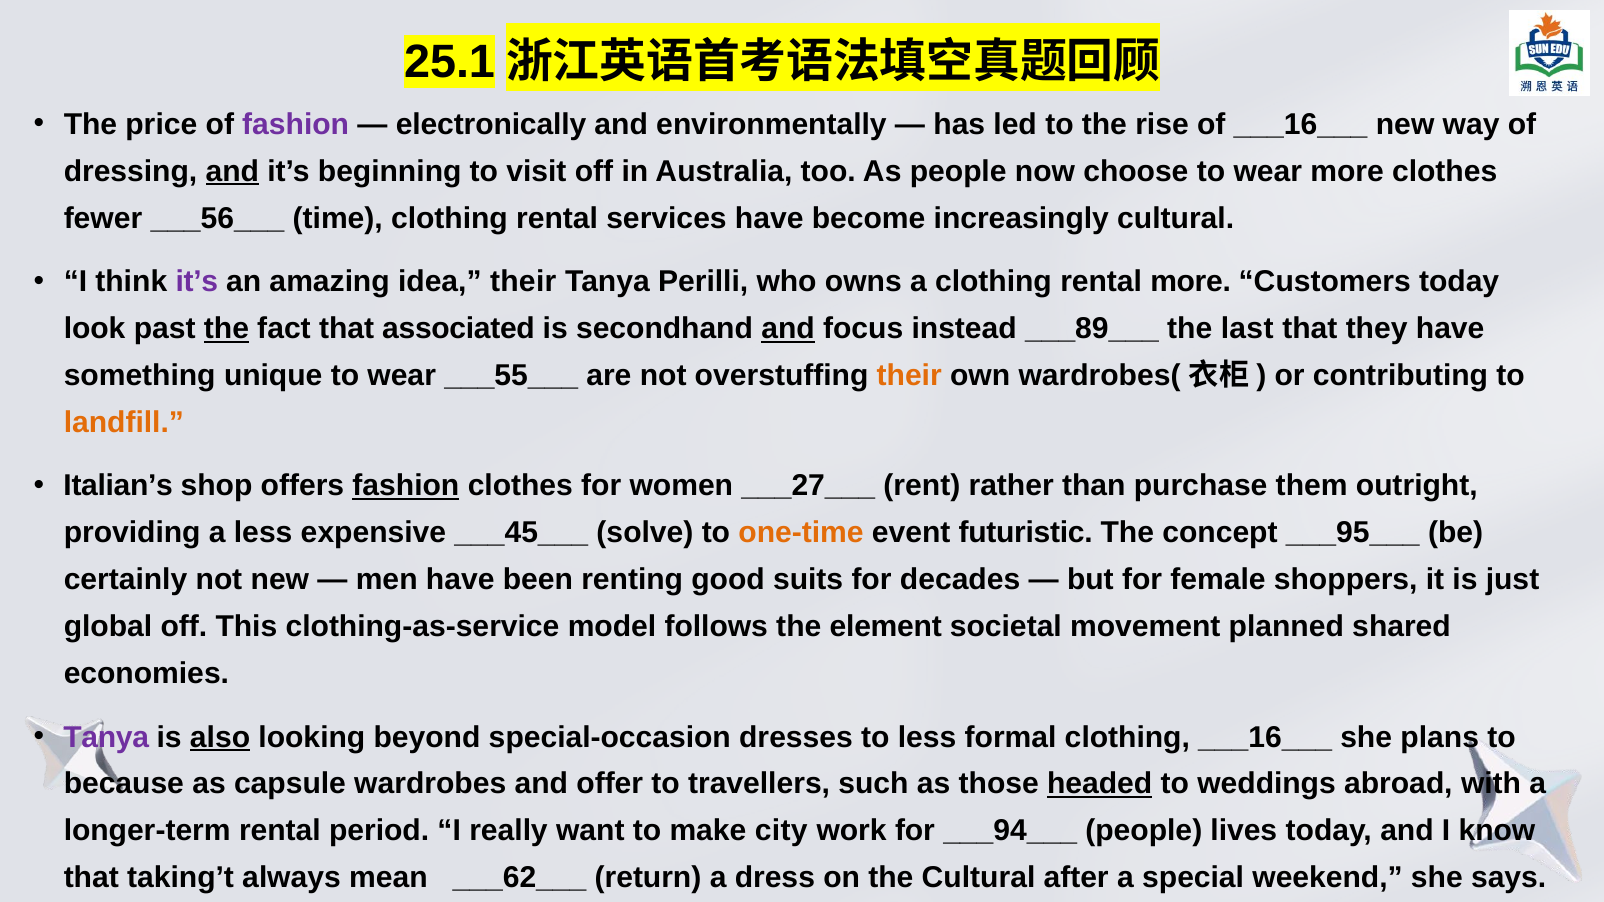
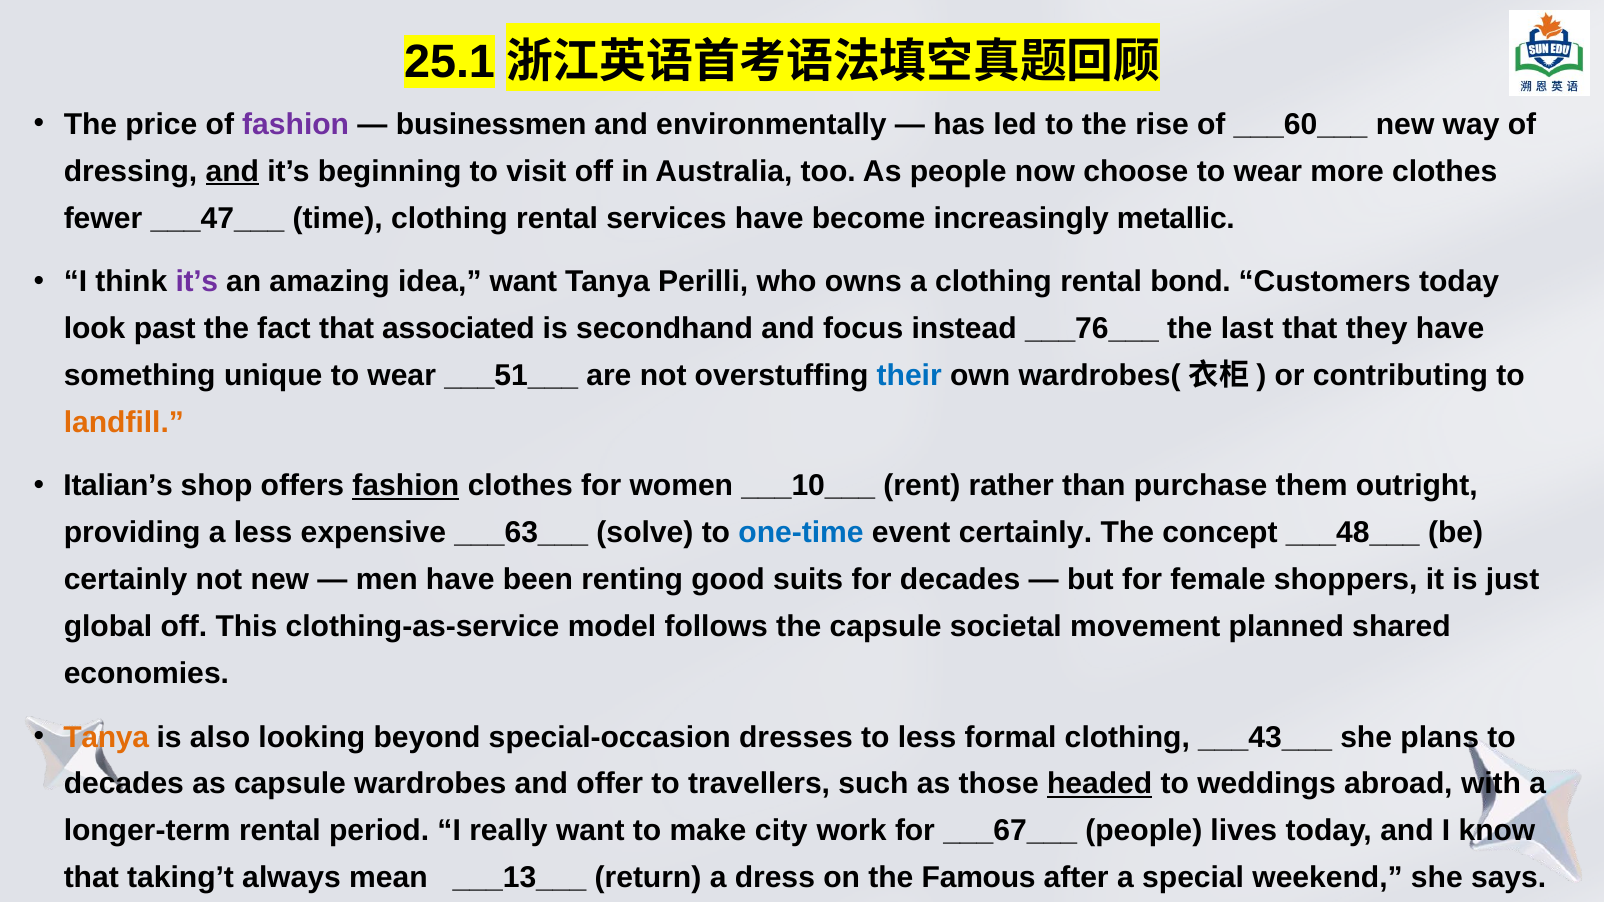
electronically: electronically -> businessmen
of ___16___: ___16___ -> ___60___
___56___: ___56___ -> ___47___
increasingly cultural: cultural -> metallic
idea their: their -> want
rental more: more -> bond
the at (226, 329) underline: present -> none
and at (788, 329) underline: present -> none
___89___: ___89___ -> ___76___
___55___: ___55___ -> ___51___
their at (909, 376) colour: orange -> blue
___27___: ___27___ -> ___10___
___45___: ___45___ -> ___63___
one-time colour: orange -> blue
event futuristic: futuristic -> certainly
___95___: ___95___ -> ___48___
the element: element -> capsule
Tanya at (106, 737) colour: purple -> orange
also underline: present -> none
clothing ___16___: ___16___ -> ___43___
because at (124, 784): because -> decades
___94___: ___94___ -> ___67___
___62___: ___62___ -> ___13___
the Cultural: Cultural -> Famous
